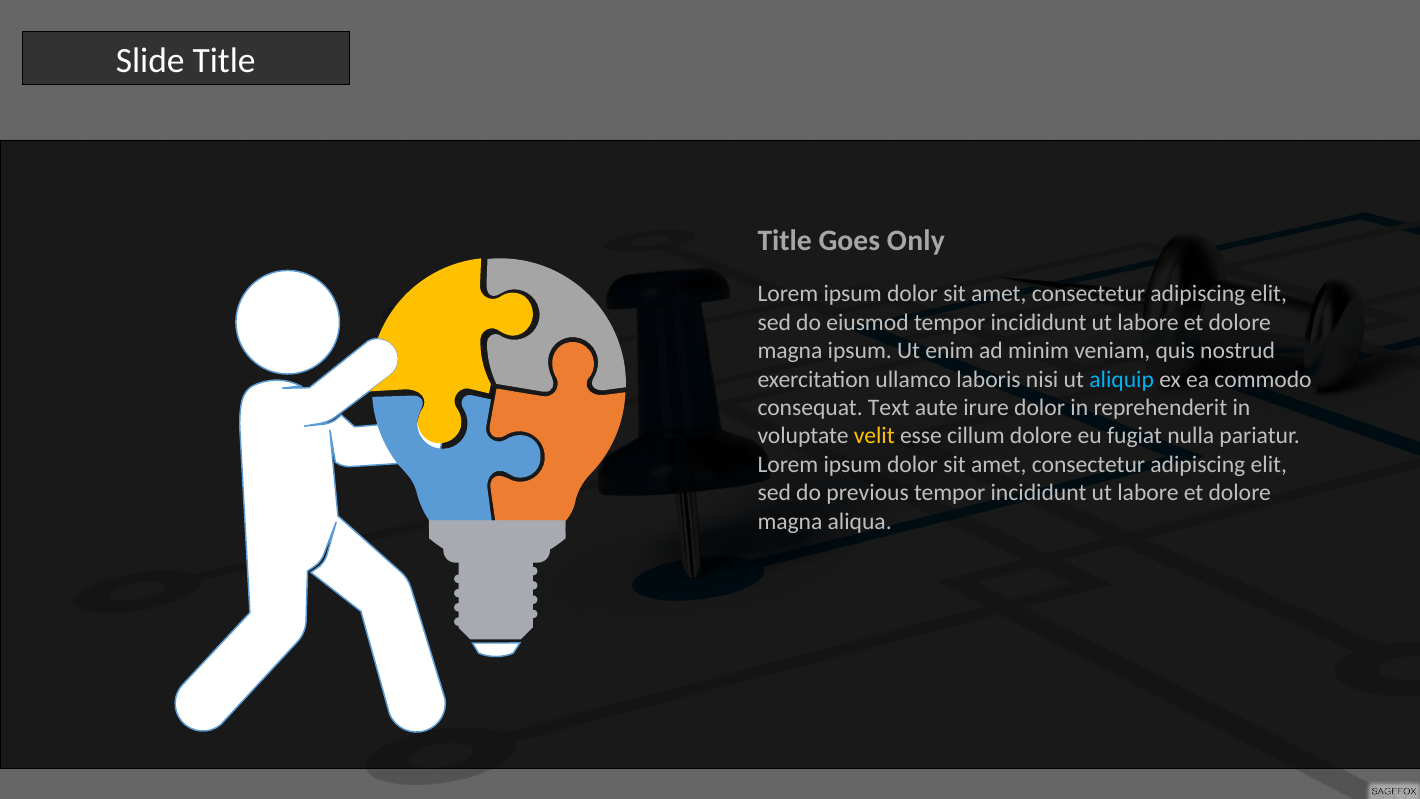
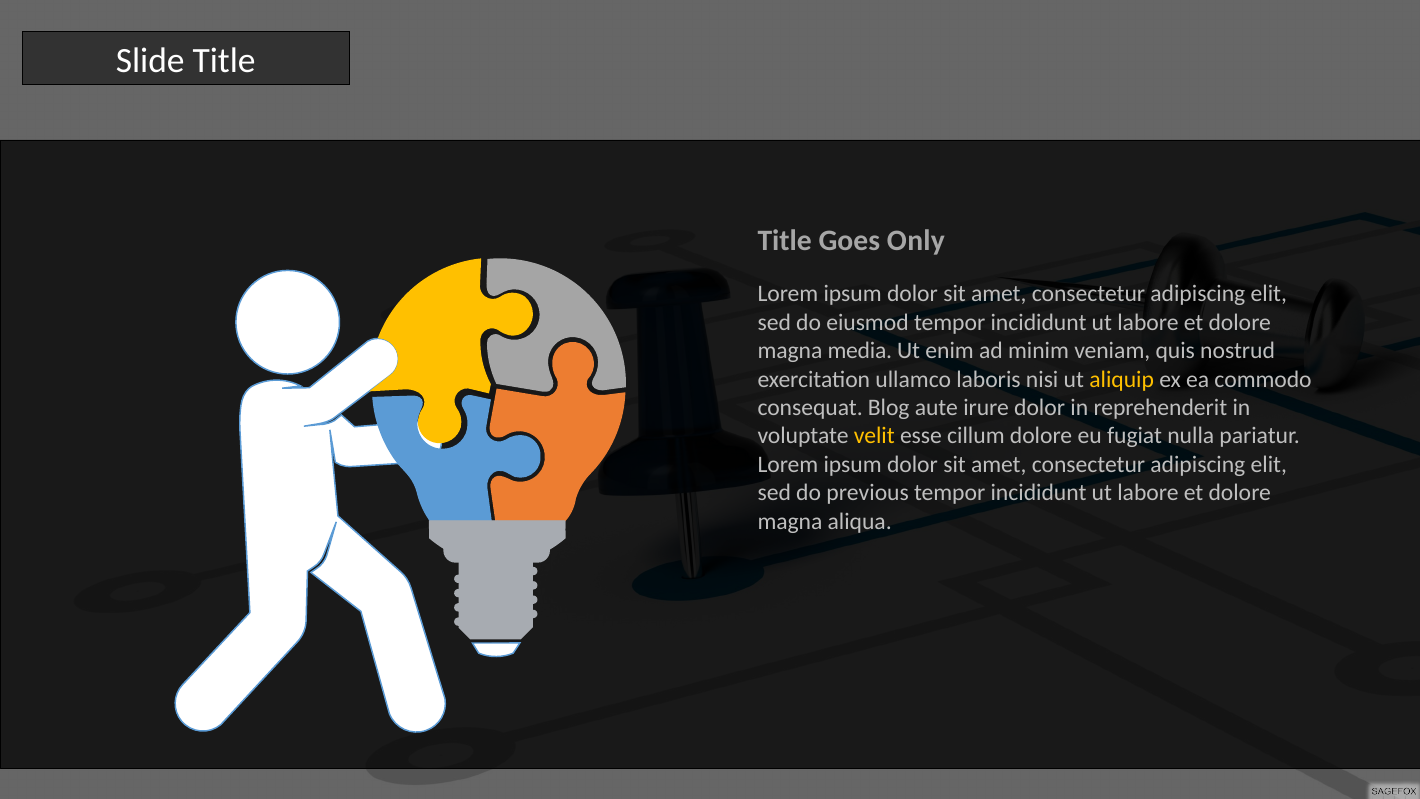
magna ipsum: ipsum -> media
aliquip colour: light blue -> yellow
Text: Text -> Blog
